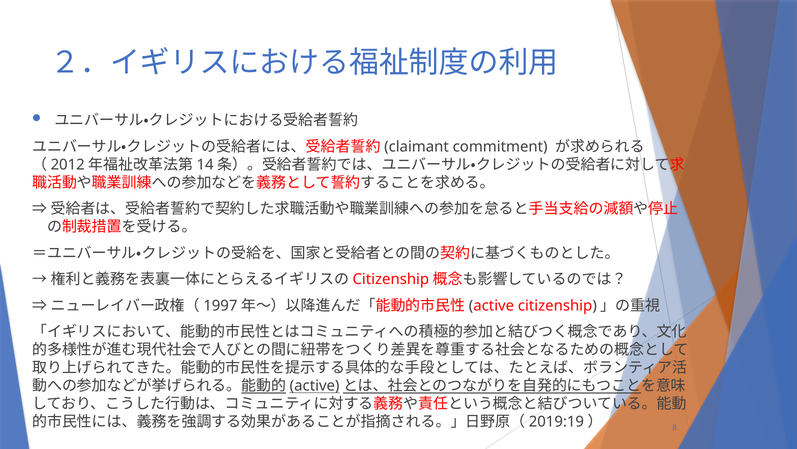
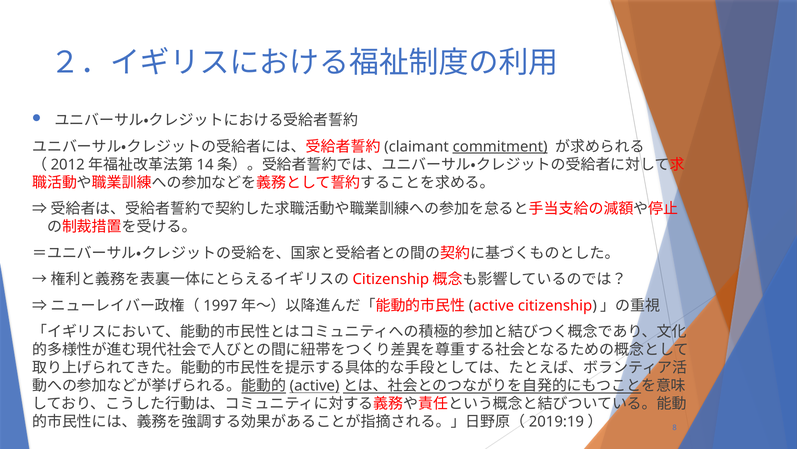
commitment underline: none -> present
